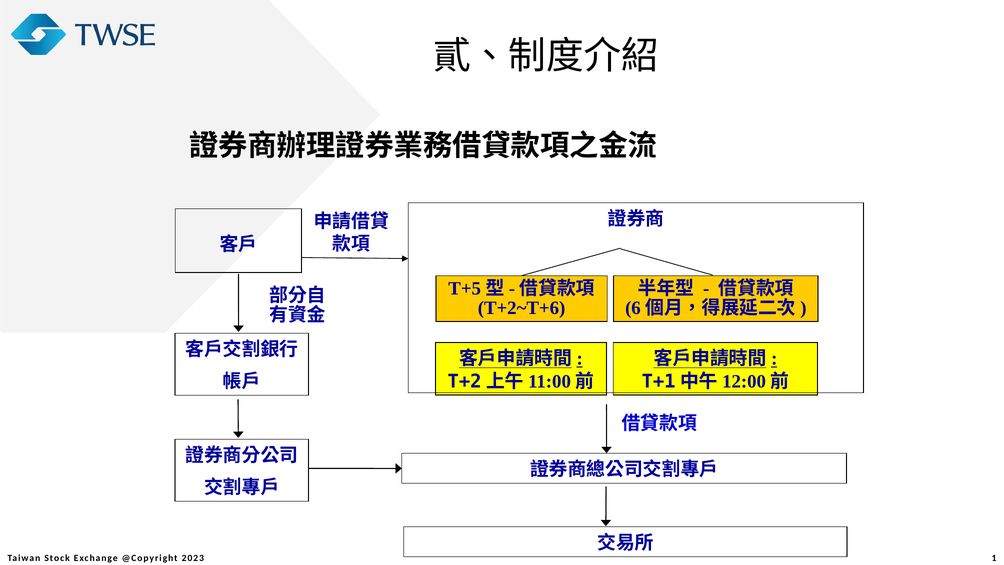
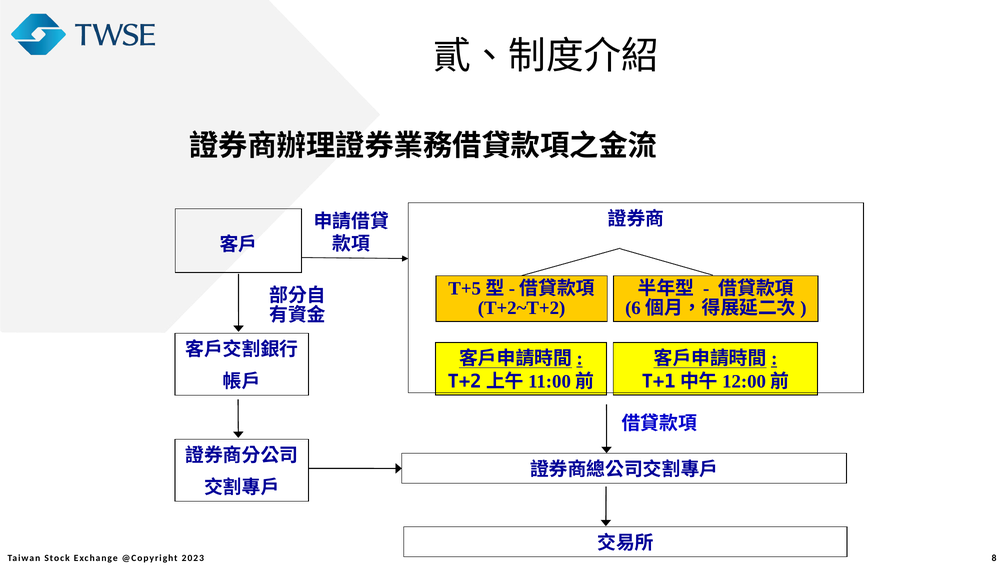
T+2~T+6: T+2~T+6 -> T+2~T+2
1: 1 -> 8
